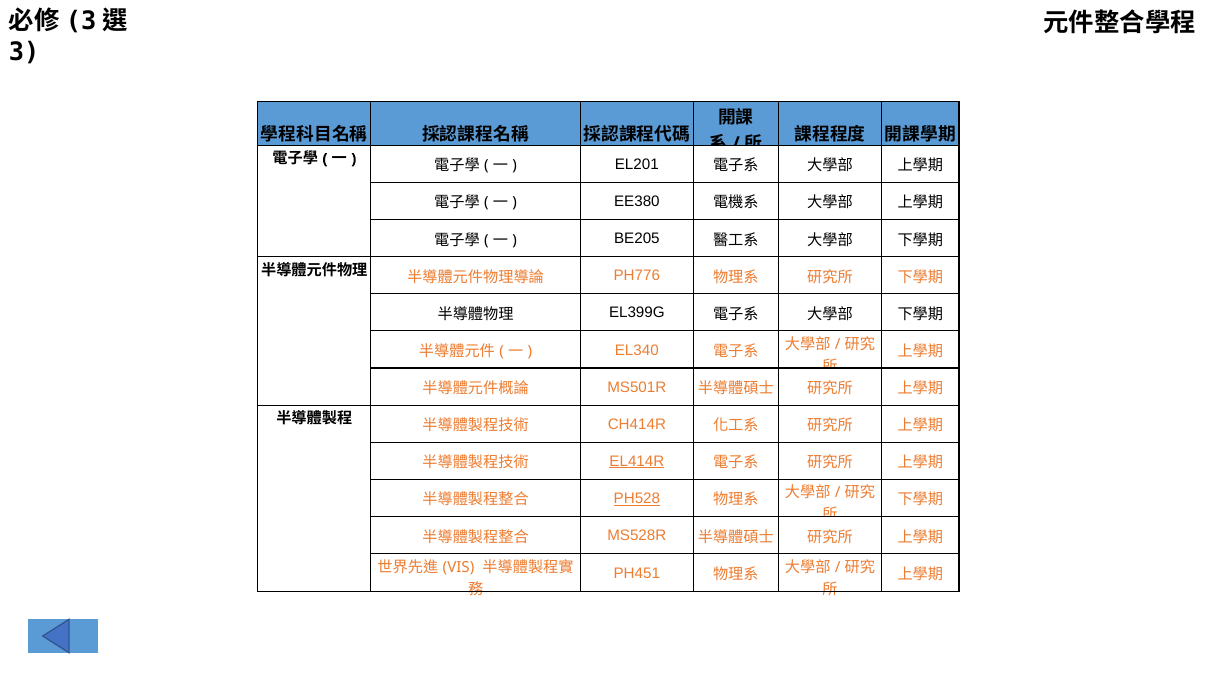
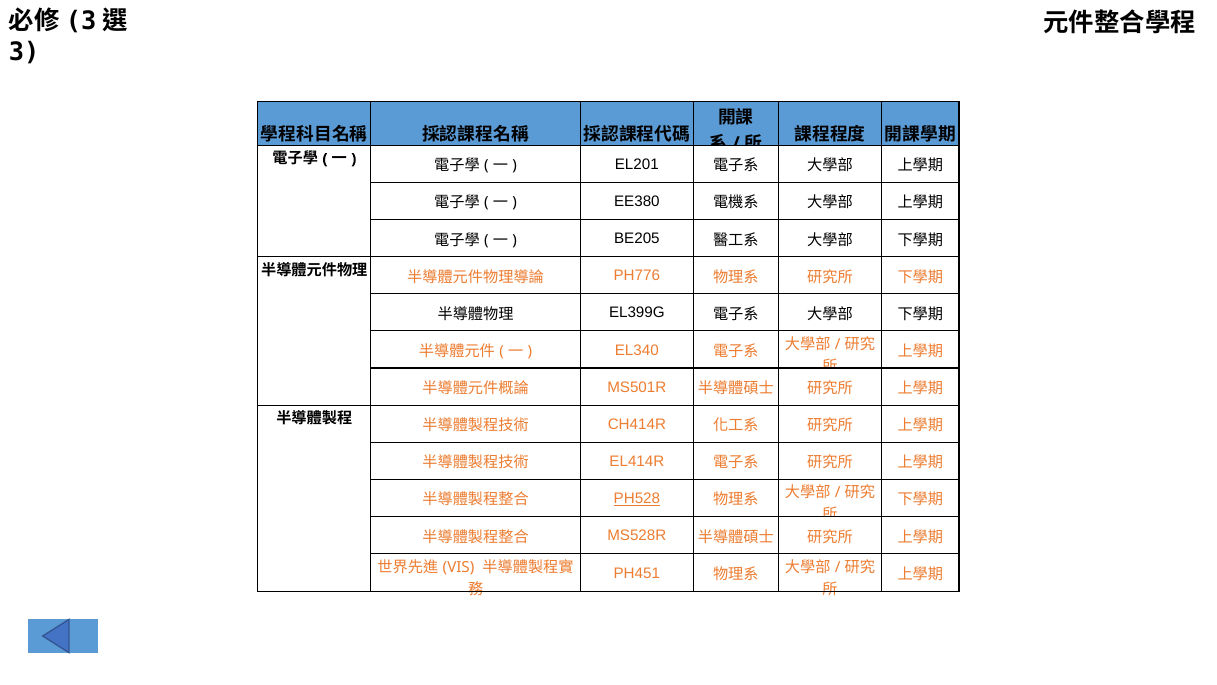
EL414R underline: present -> none
